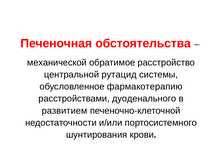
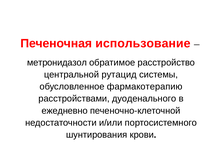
обстоятельства: обстоятельства -> использование
механической: механической -> метронидазол
развитием: развитием -> ежедневно
